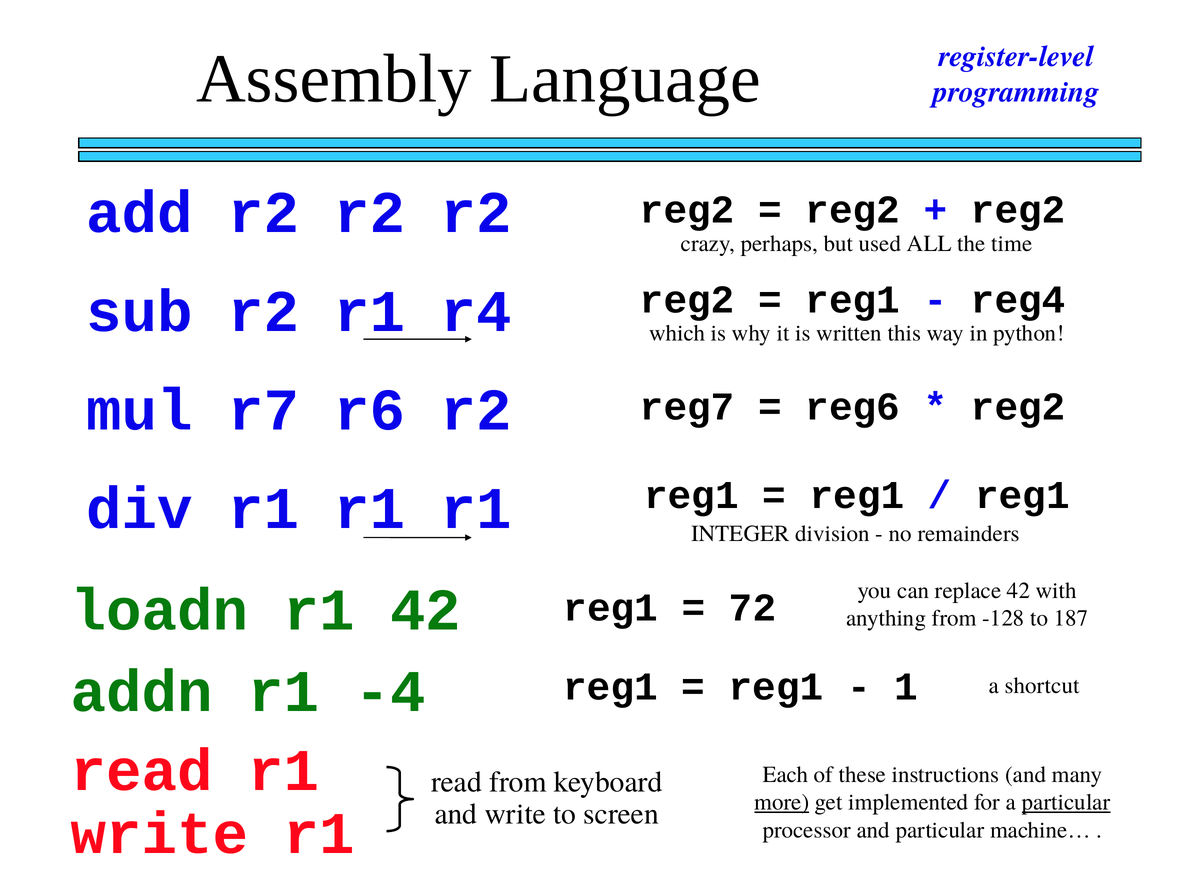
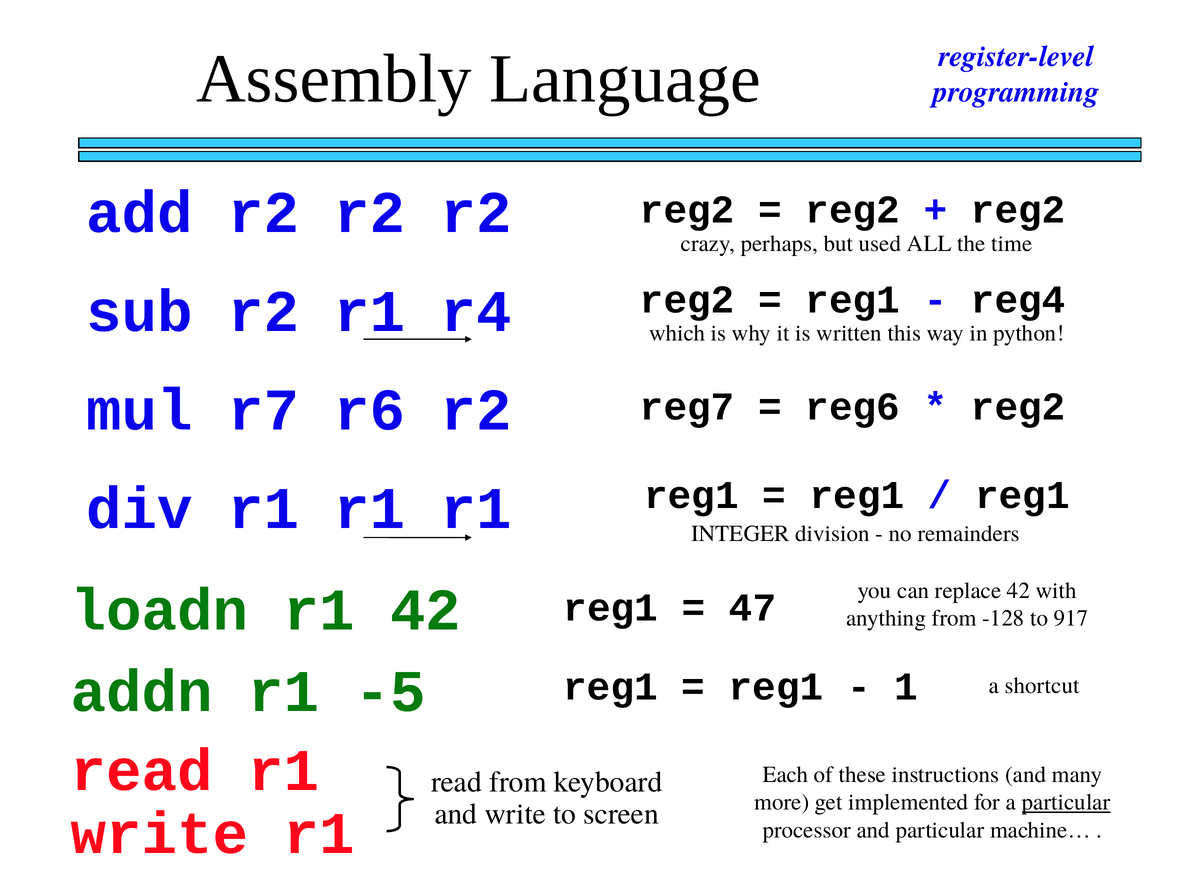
72: 72 -> 47
187: 187 -> 917
-4: -4 -> -5
more underline: present -> none
